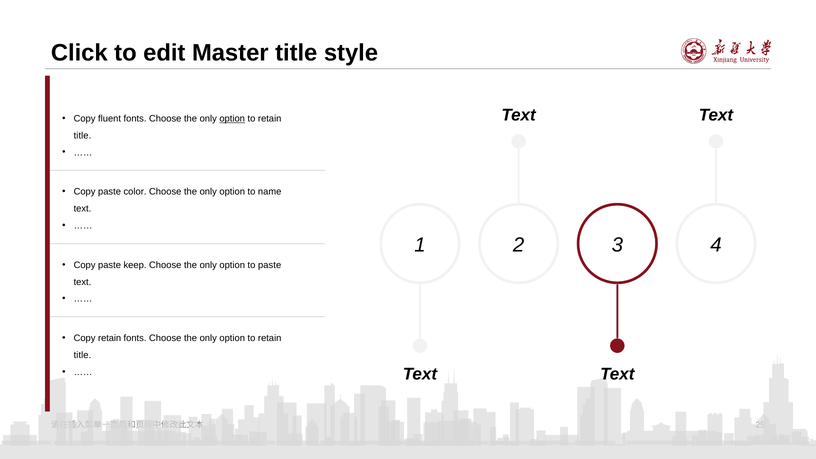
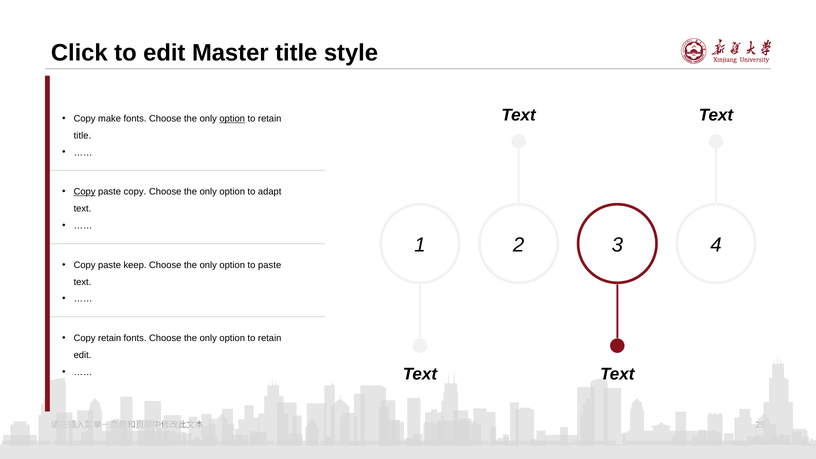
fluent: fluent -> make
Copy at (85, 192) underline: none -> present
paste color: color -> copy
name: name -> adapt
title at (82, 355): title -> edit
